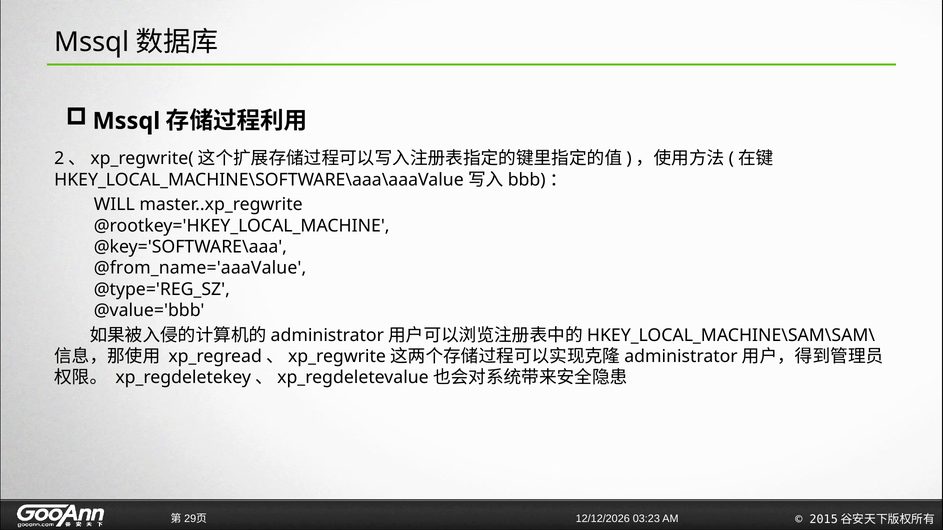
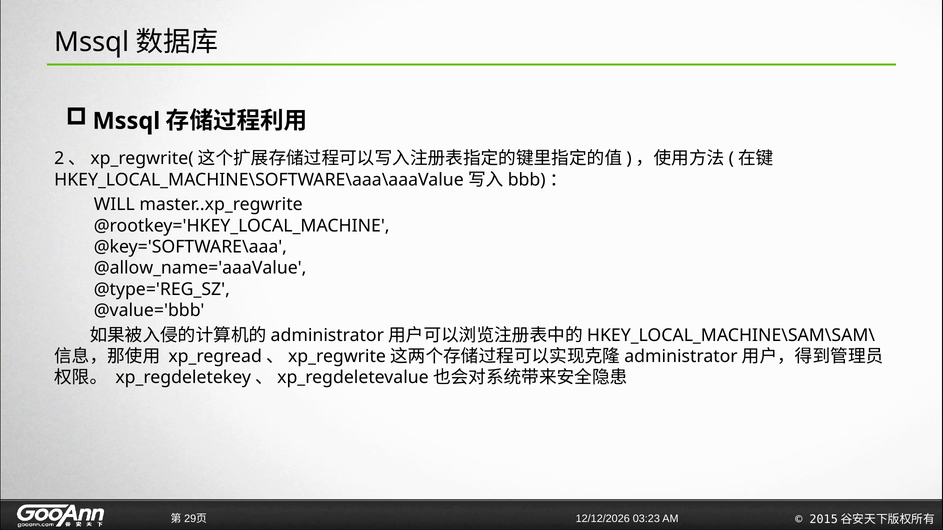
@from_name='aaaValue: @from_name='aaaValue -> @allow_name='aaaValue
